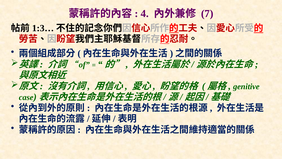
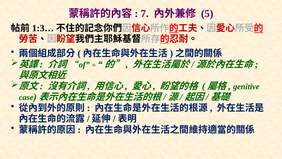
4: 4 -> 7
7: 7 -> 5
